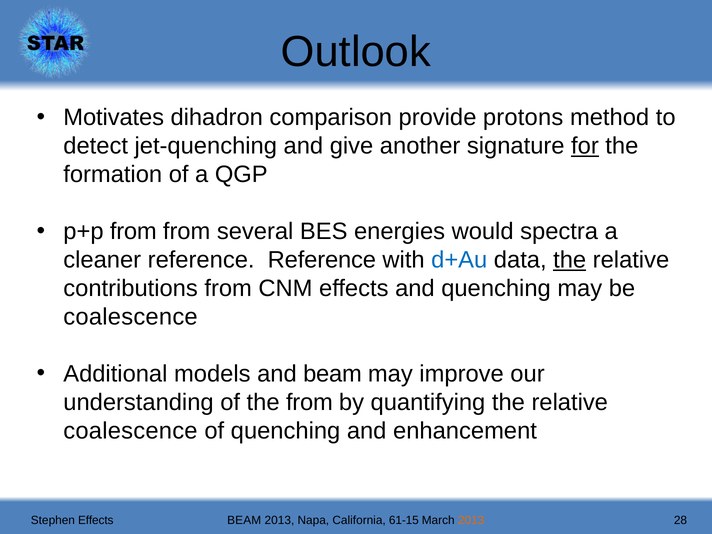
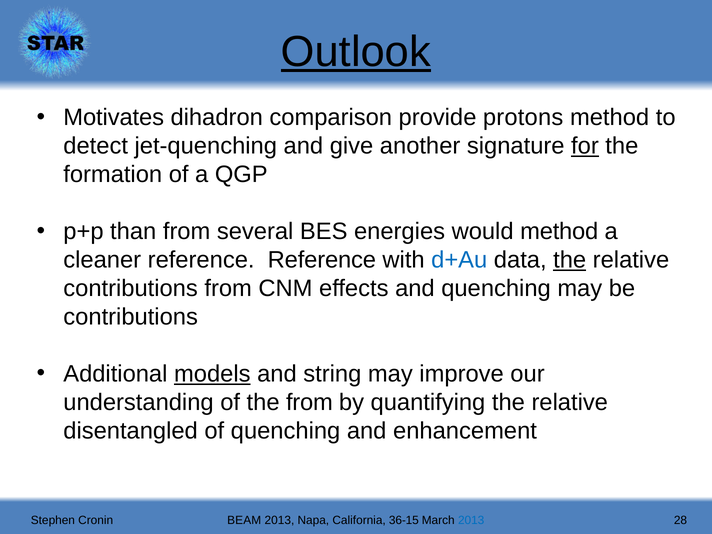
Outlook underline: none -> present
p+p from: from -> than
would spectra: spectra -> method
coalescence at (131, 317): coalescence -> contributions
models underline: none -> present
and beam: beam -> string
coalescence at (130, 431): coalescence -> disentangled
Stephen Effects: Effects -> Cronin
61-15: 61-15 -> 36-15
2013 at (471, 521) colour: orange -> blue
